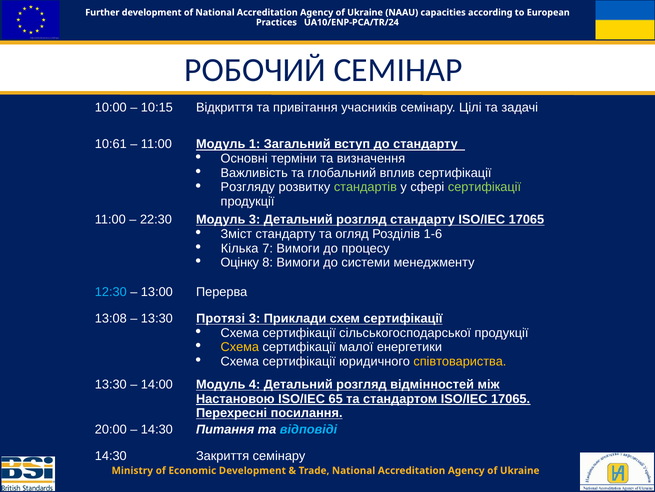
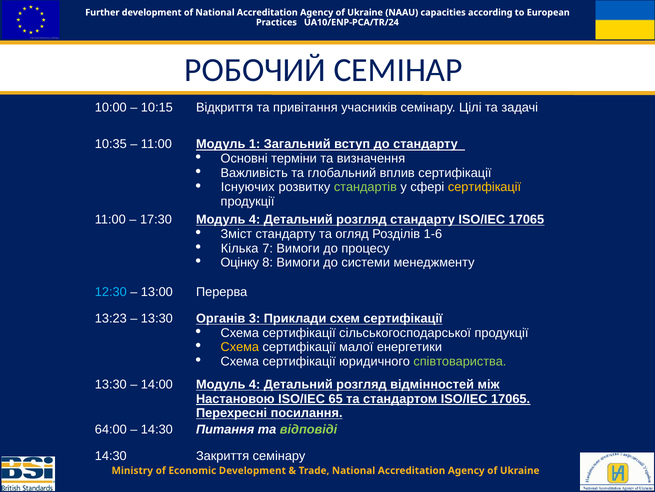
10:61: 10:61 -> 10:35
Розгляду: Розгляду -> Існуючих
сертифікації at (484, 187) colour: light green -> yellow
22:30: 22:30 -> 17:30
3 at (255, 219): 3 -> 4
13:08: 13:08 -> 13:23
Протязі: Протязі -> Органів
співтовариства colour: yellow -> light green
20:00: 20:00 -> 64:00
відповіді colour: light blue -> light green
